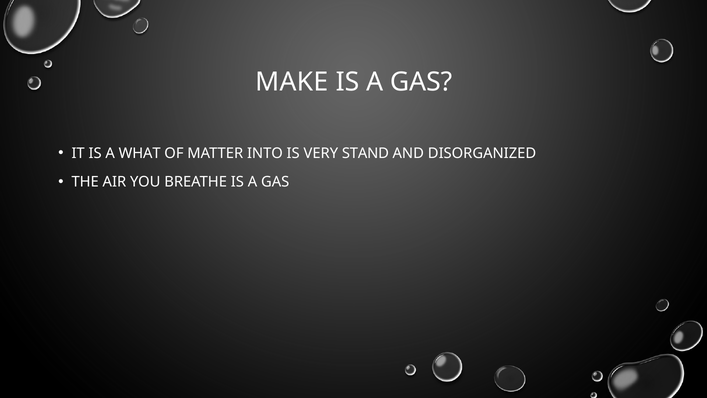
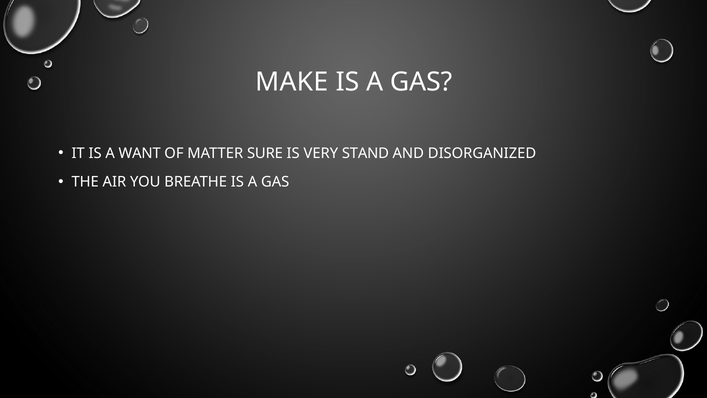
WHAT: WHAT -> WANT
INTO: INTO -> SURE
